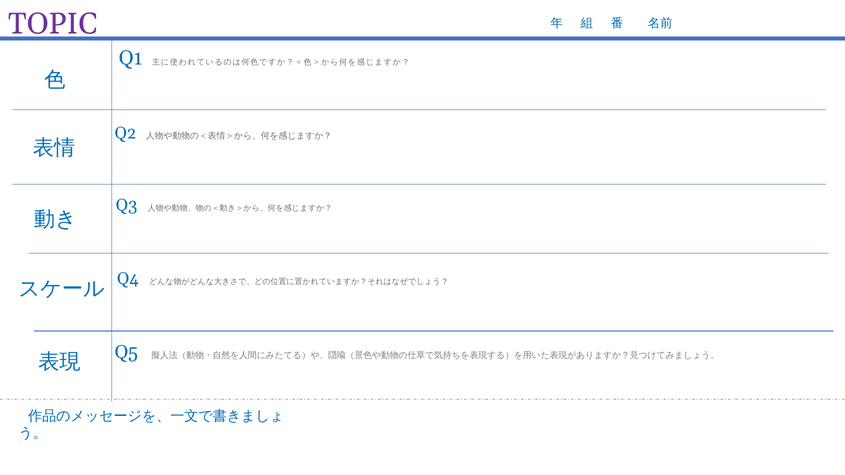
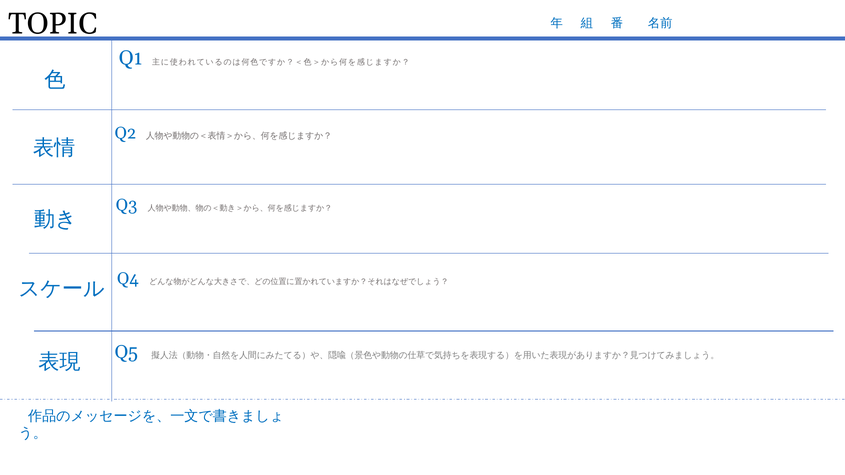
TOPIC colour: purple -> black
